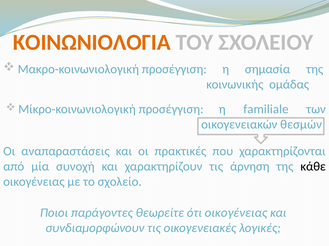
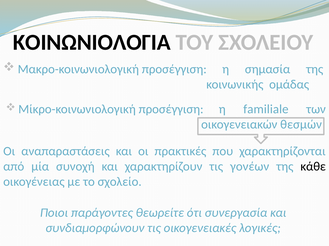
ΚΟΙΝΩΝΙΟΛΟΓΙΑ colour: orange -> black
άρνηση: άρνηση -> γονέων
ότι οικογένειας: οικογένειας -> συνεργασία
